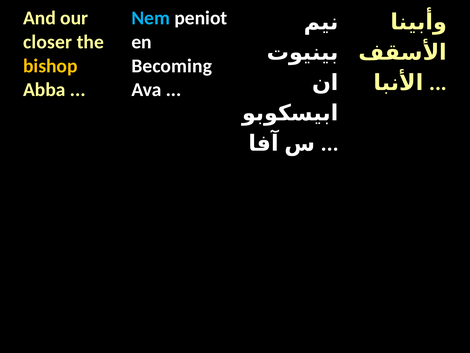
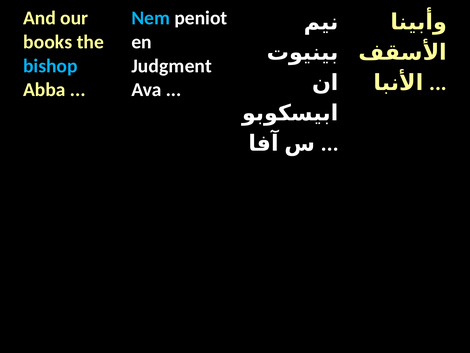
closer: closer -> books
bishop colour: yellow -> light blue
Becoming: Becoming -> Judgment
